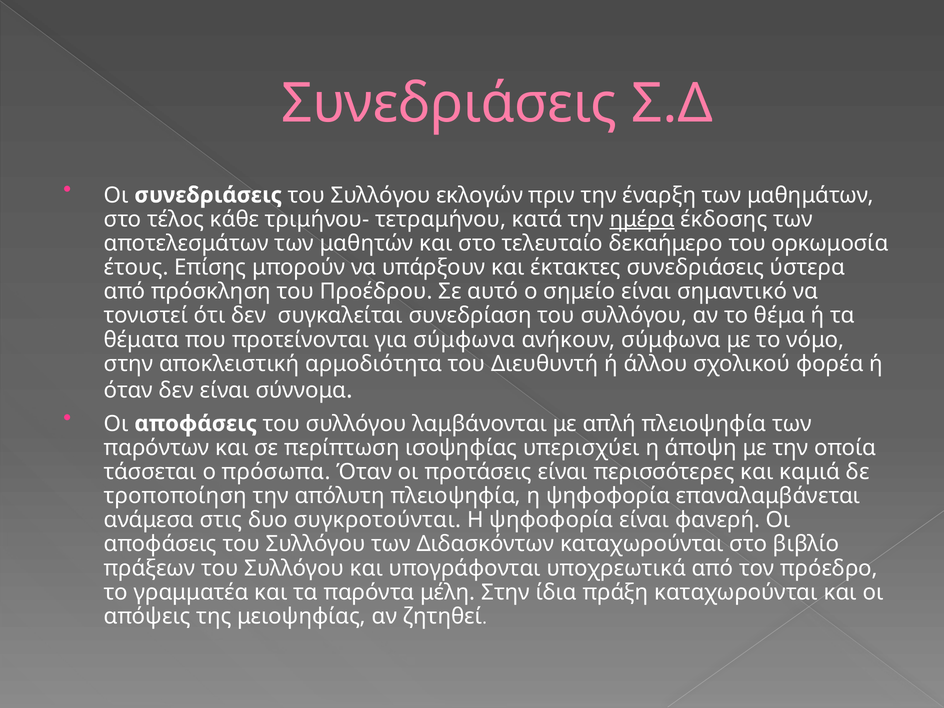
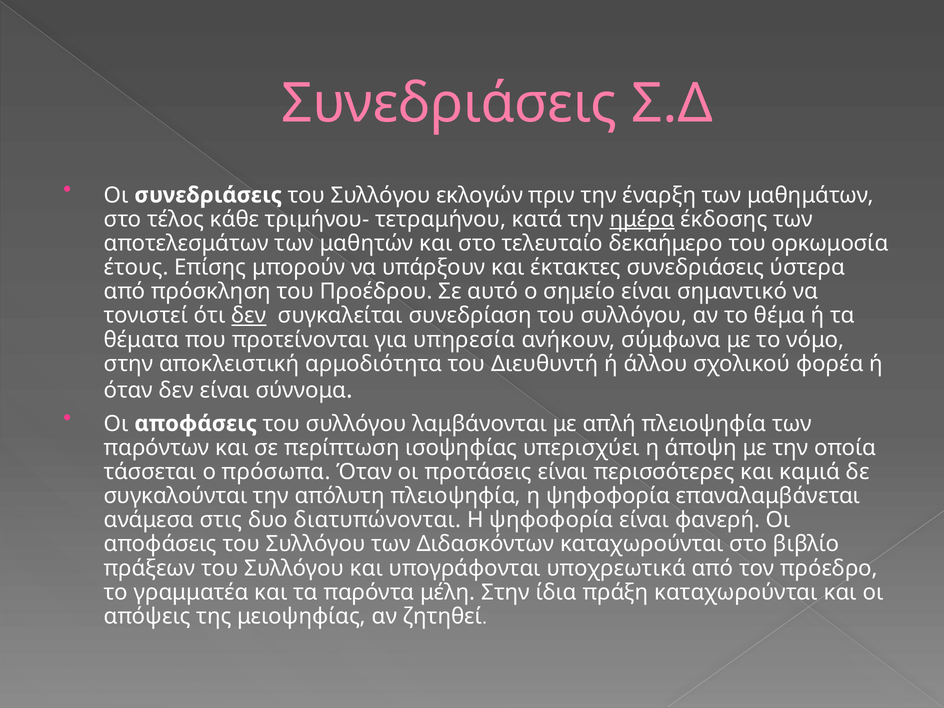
δεν at (249, 316) underline: none -> present
για σύμφωνα: σύμφωνα -> υπηρεσία
τροποποίηση: τροποποίηση -> συγκαλούνται
συγκροτούνται: συγκροτούνται -> διατυπώνονται
